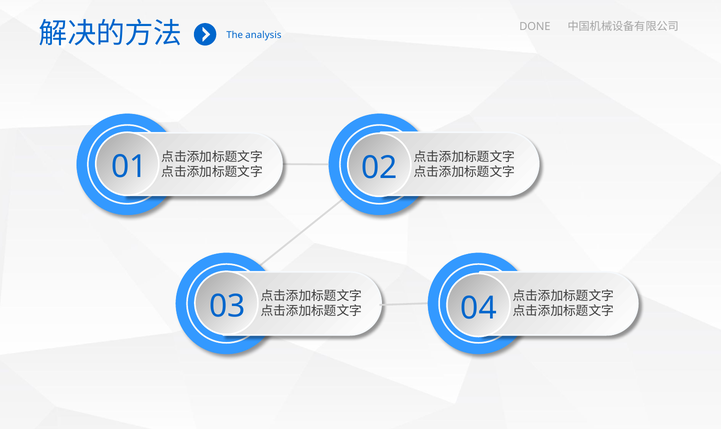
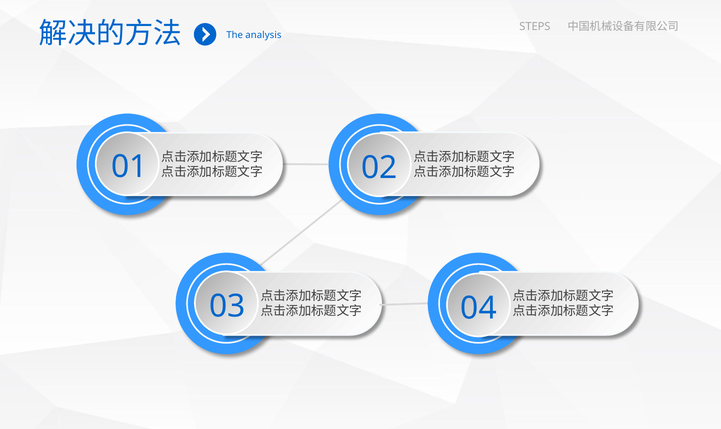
DONE: DONE -> STEPS
